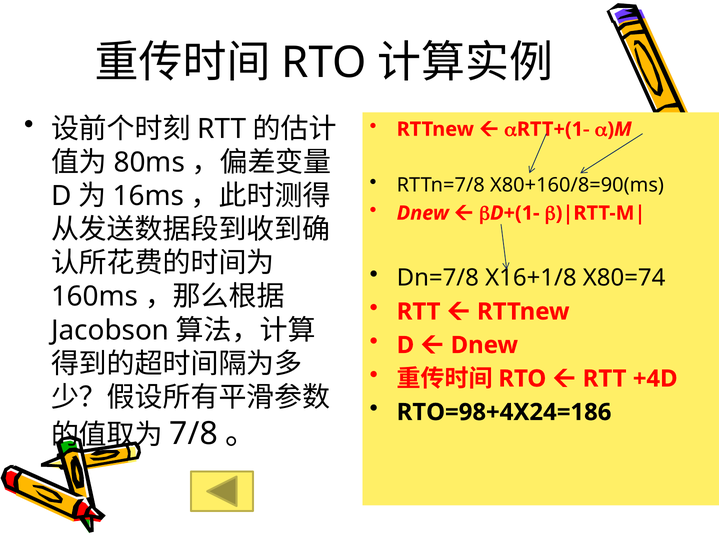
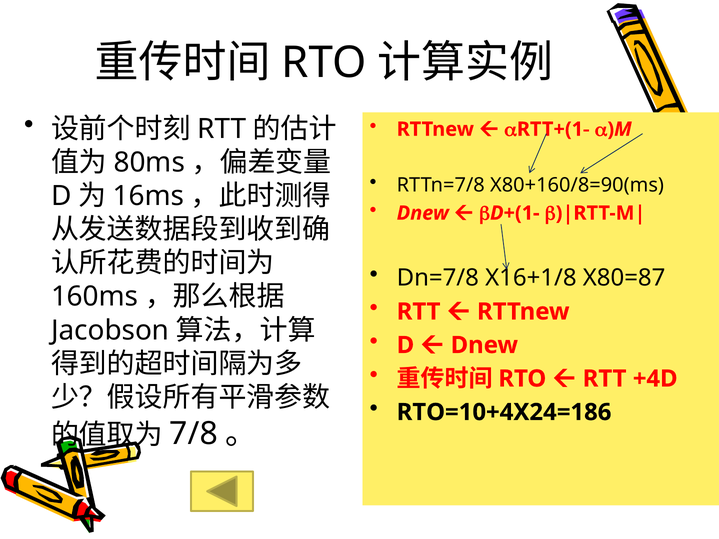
X80=74: X80=74 -> X80=87
RTO=98+4X24=186: RTO=98+4X24=186 -> RTO=10+4X24=186
